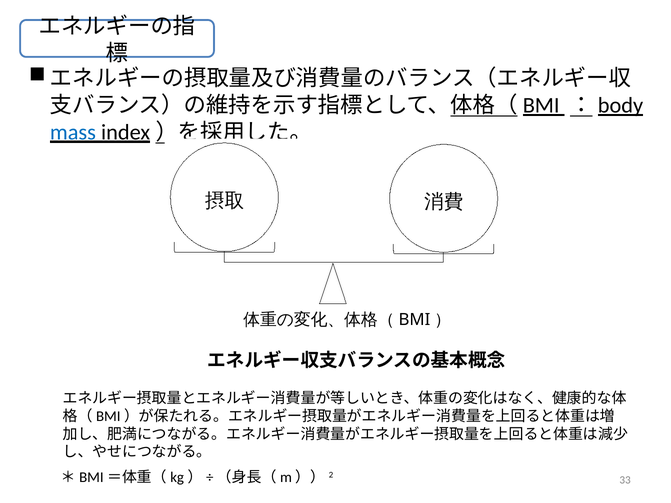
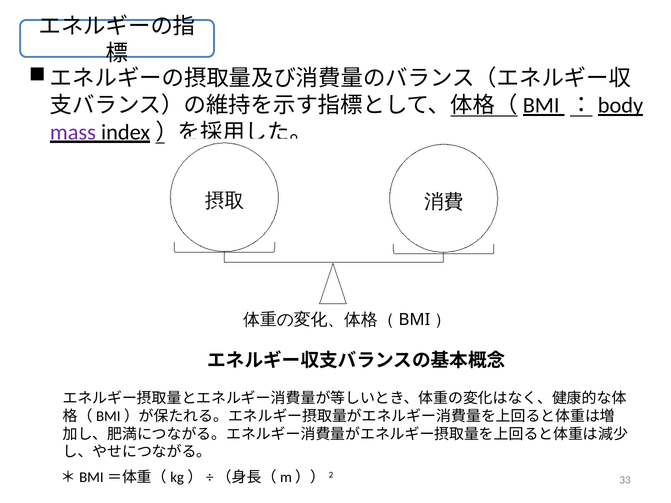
mass colour: blue -> purple
